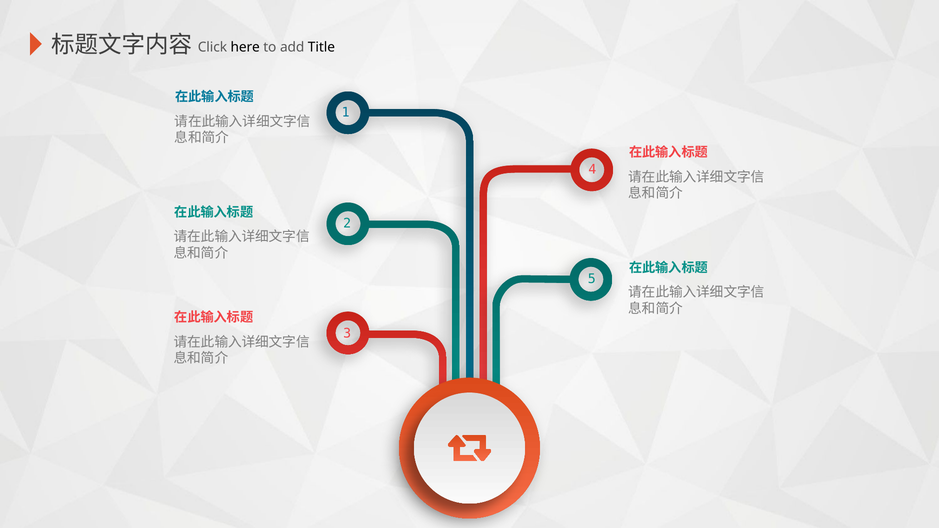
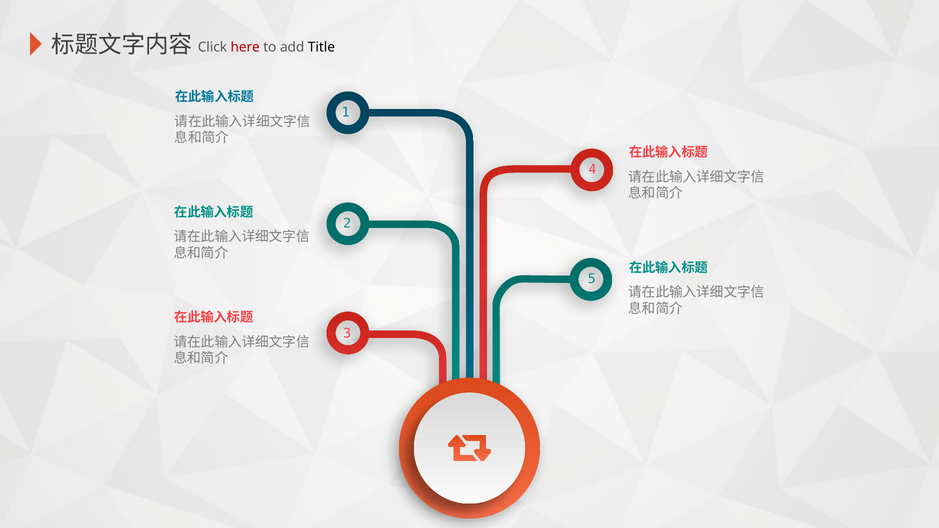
here colour: black -> red
